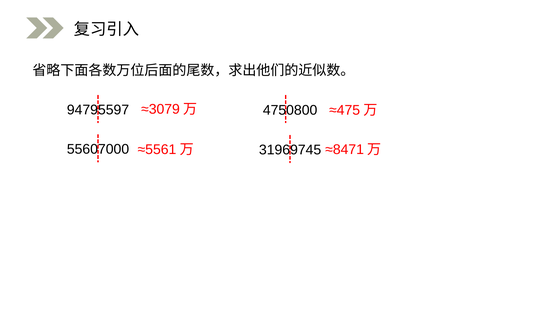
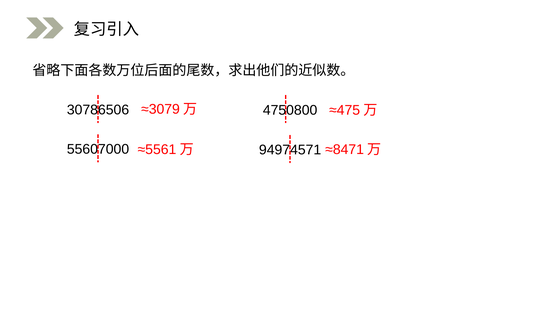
94795597: 94795597 -> 30786506
31969745: 31969745 -> 94974571
